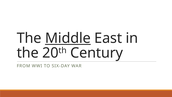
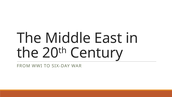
Middle underline: present -> none
